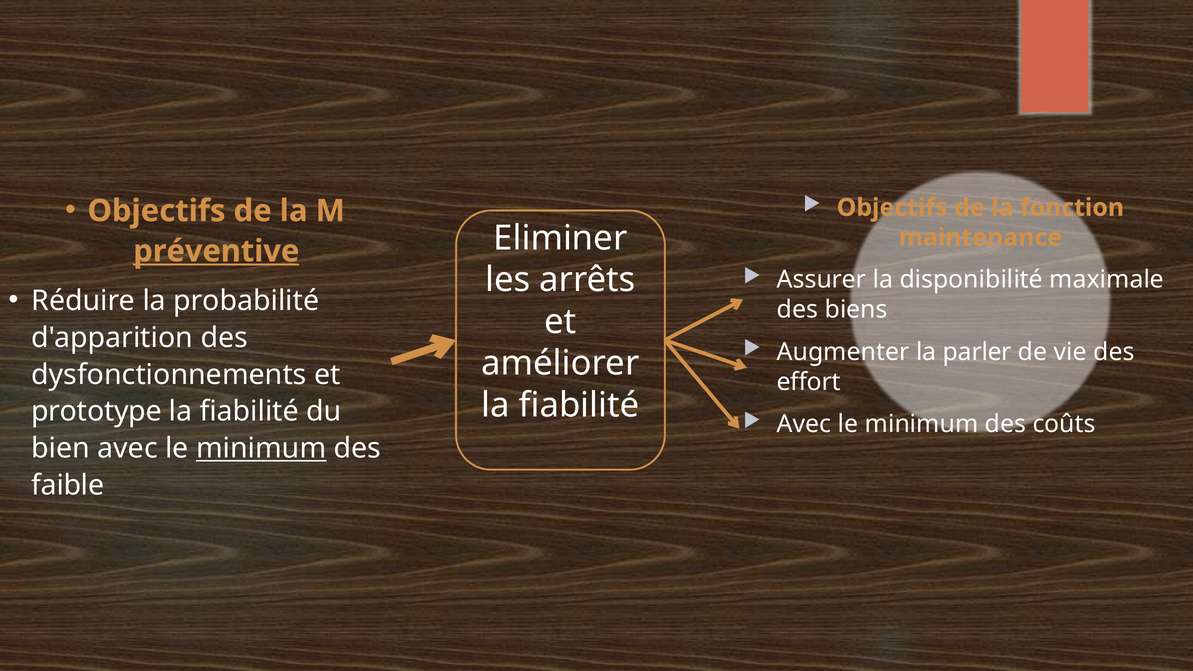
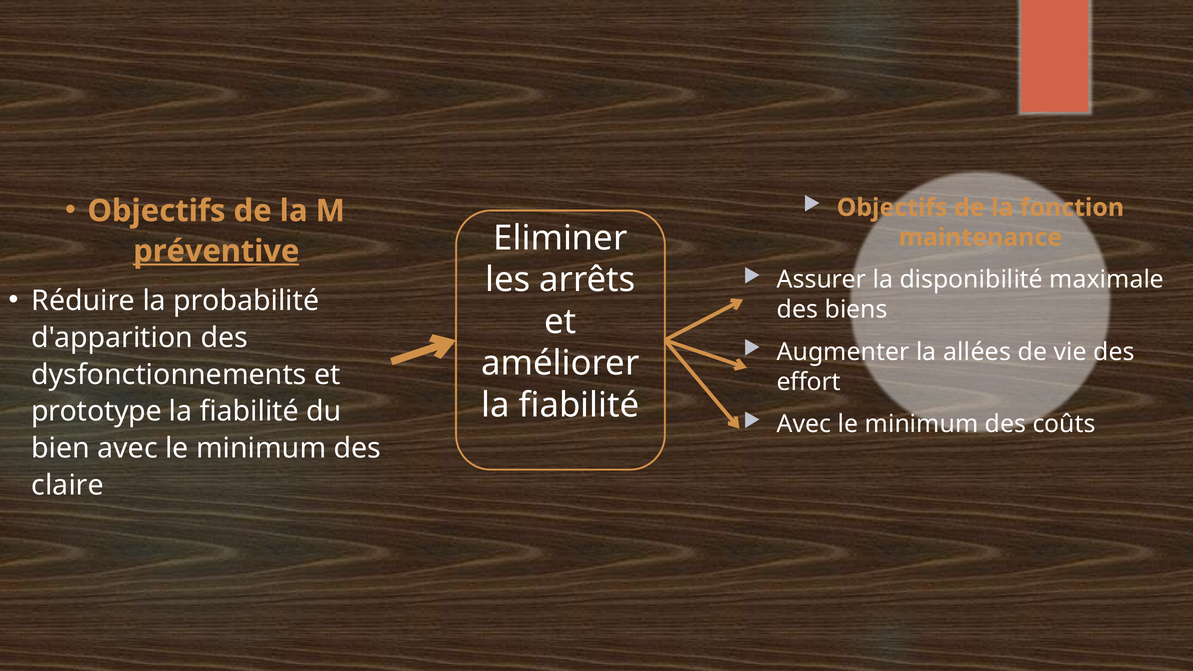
parler: parler -> allées
minimum at (261, 449) underline: present -> none
faible: faible -> claire
